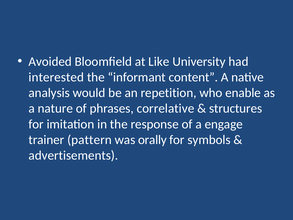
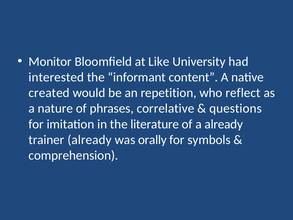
Avoided: Avoided -> Monitor
analysis: analysis -> created
enable: enable -> reflect
structures: structures -> questions
response: response -> literature
a engage: engage -> already
trainer pattern: pattern -> already
advertisements: advertisements -> comprehension
